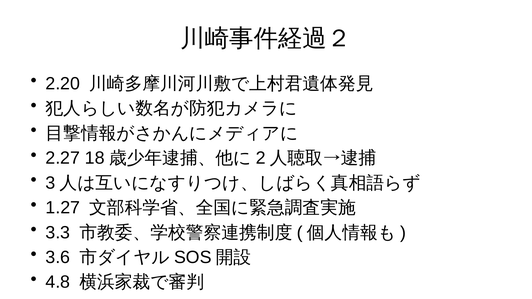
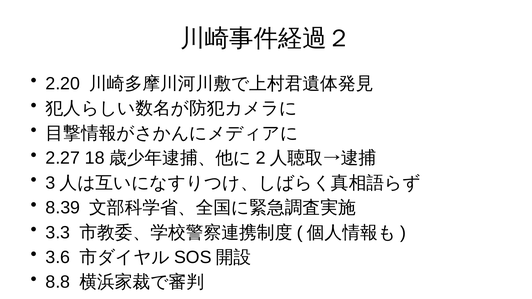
1.27: 1.27 -> 8.39
4.8: 4.8 -> 8.8
